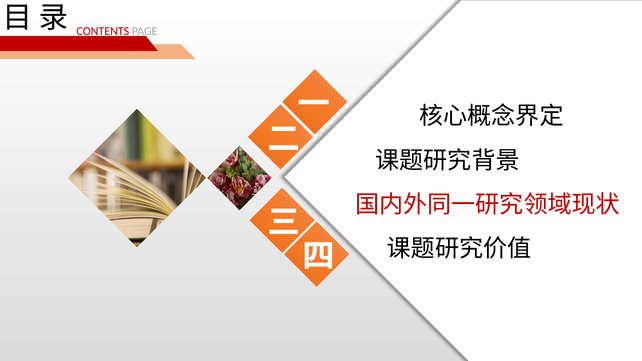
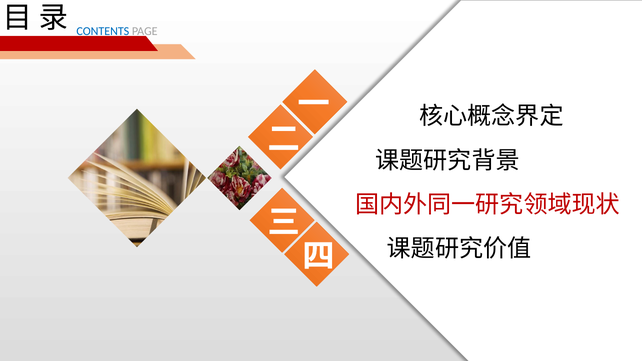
CONTENTS colour: red -> blue
